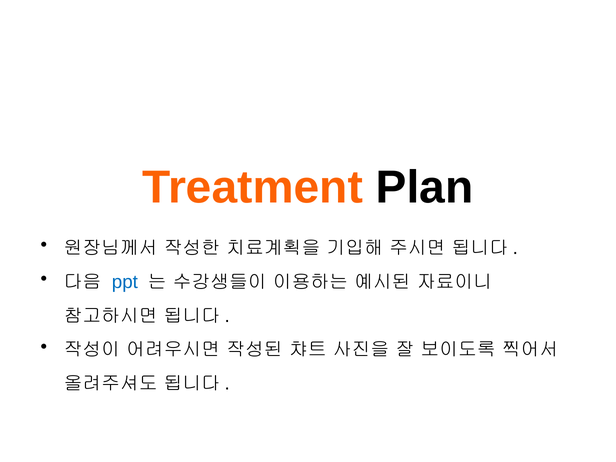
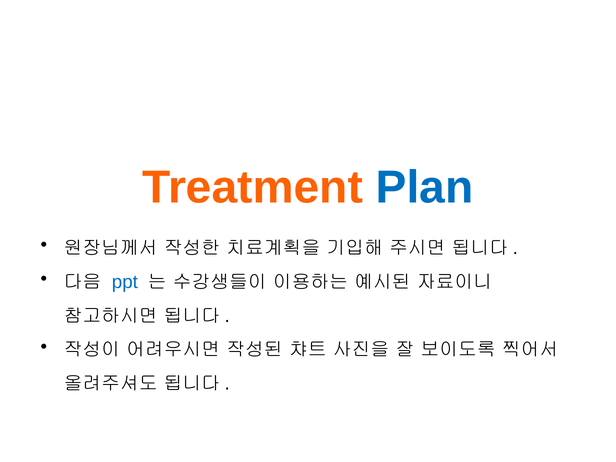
Plan colour: black -> blue
